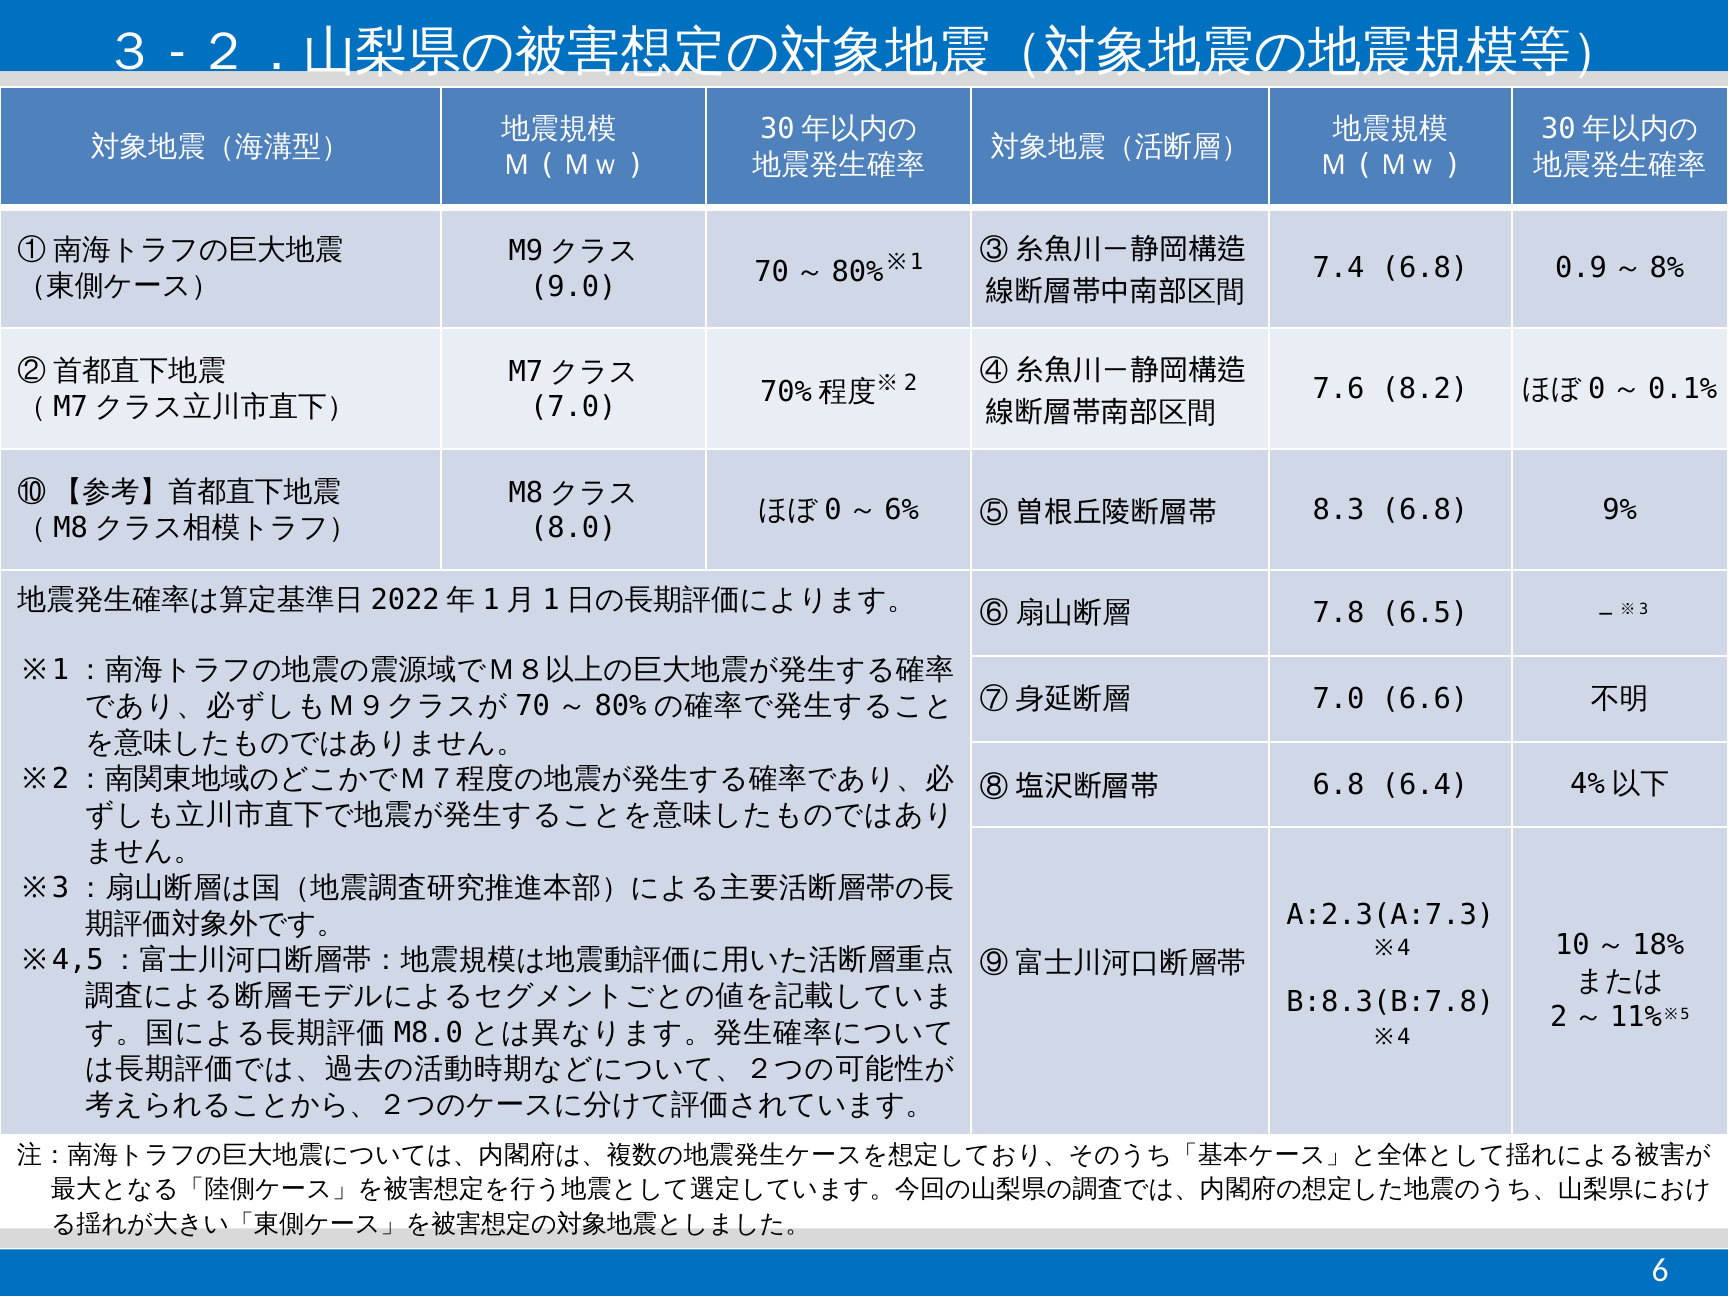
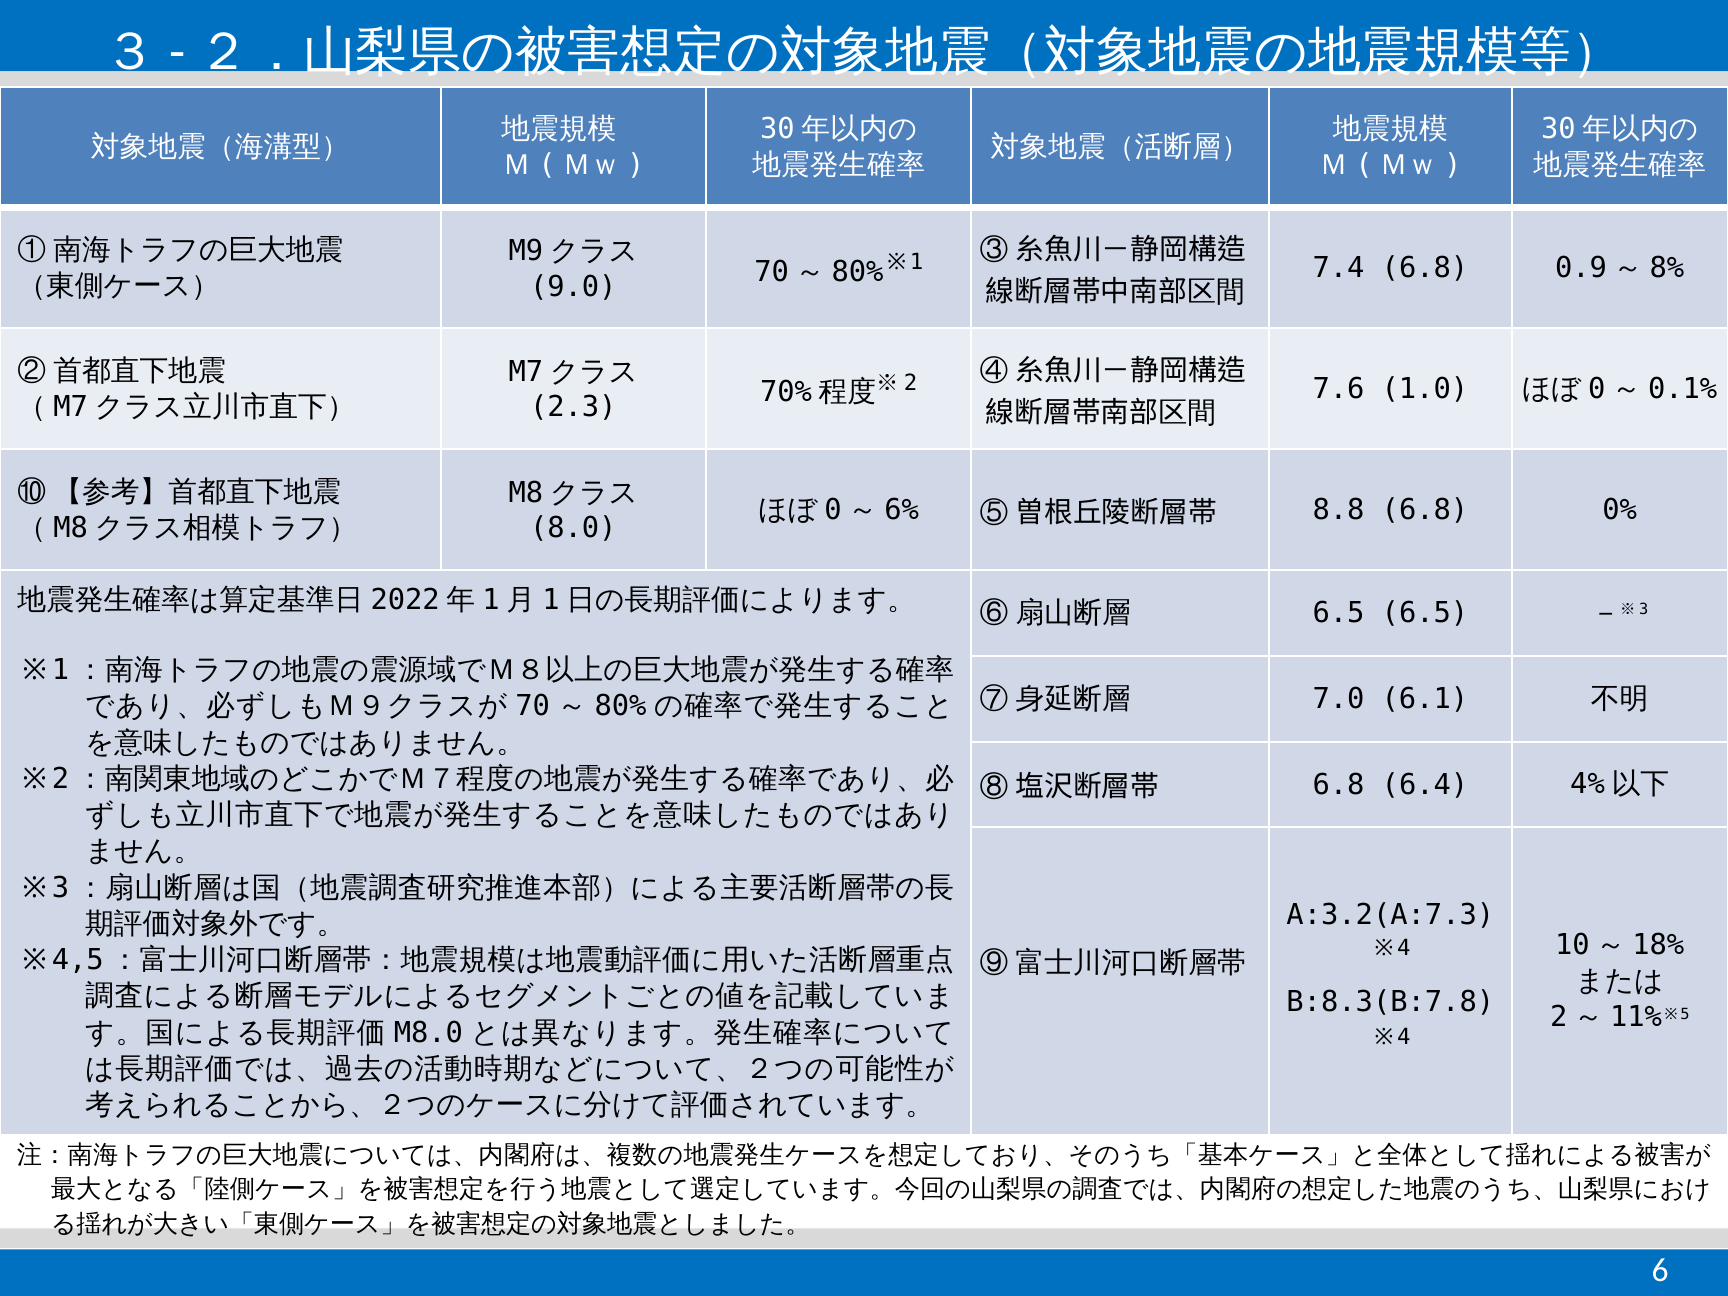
8.2: 8.2 -> 1.0
7.0 at (573, 407): 7.0 -> 2.3
8.3: 8.3 -> 8.8
9%: 9% -> 0%
7.8 at (1338, 613): 7.8 -> 6.5
6.6: 6.6 -> 6.1
A:2.3(A:7.3: A:2.3(A:7.3 -> A:3.2(A:7.3
